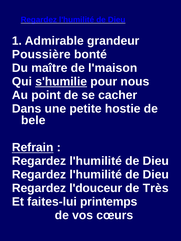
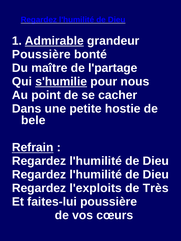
Admirable underline: none -> present
l'maison: l'maison -> l'partage
l'douceur: l'douceur -> l'exploits
faites-lui printemps: printemps -> poussière
